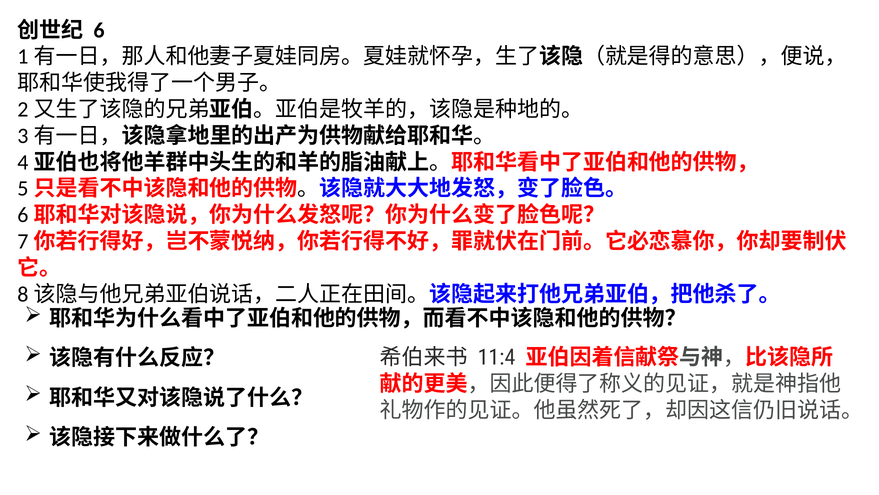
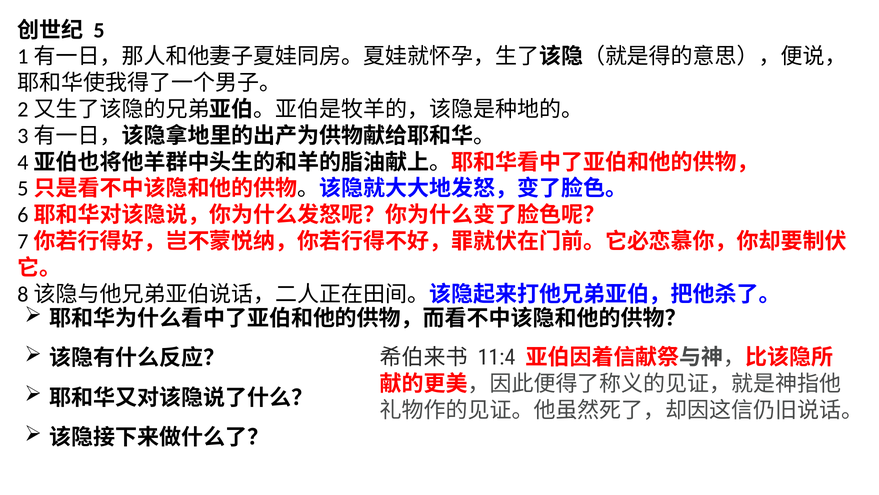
6: 6 -> 5
